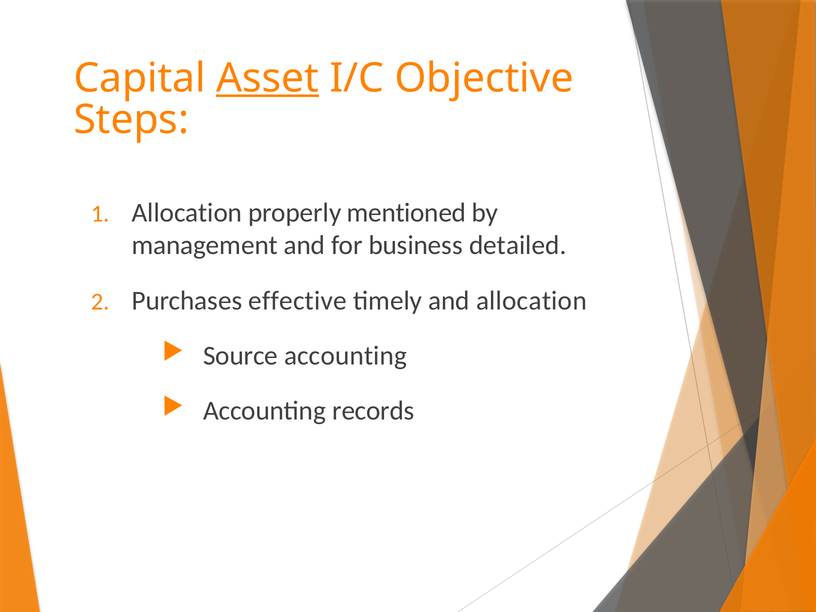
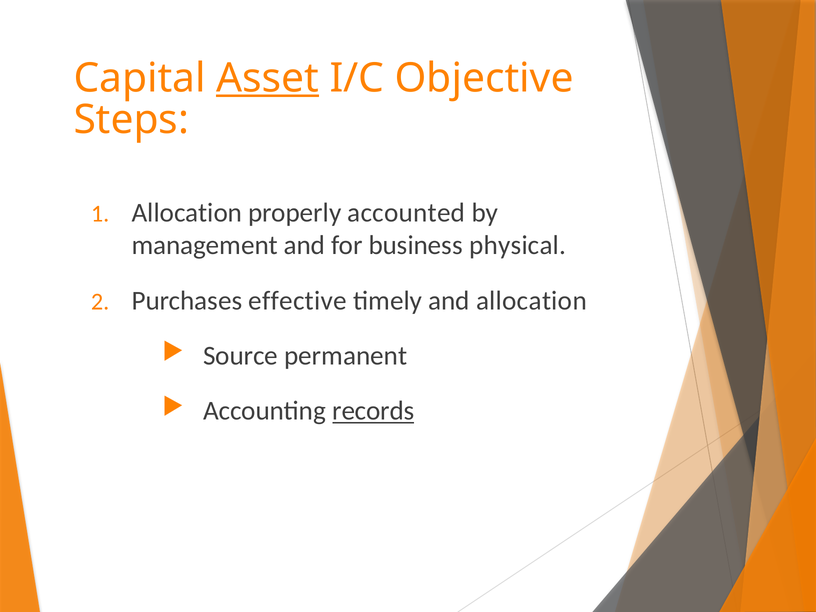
mentioned: mentioned -> accounted
detailed: detailed -> physical
Source accounting: accounting -> permanent
records underline: none -> present
